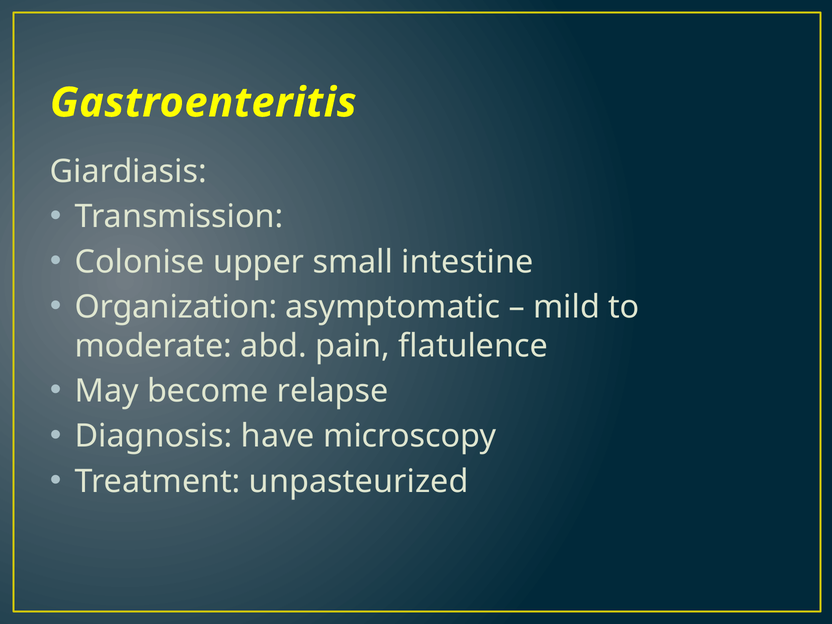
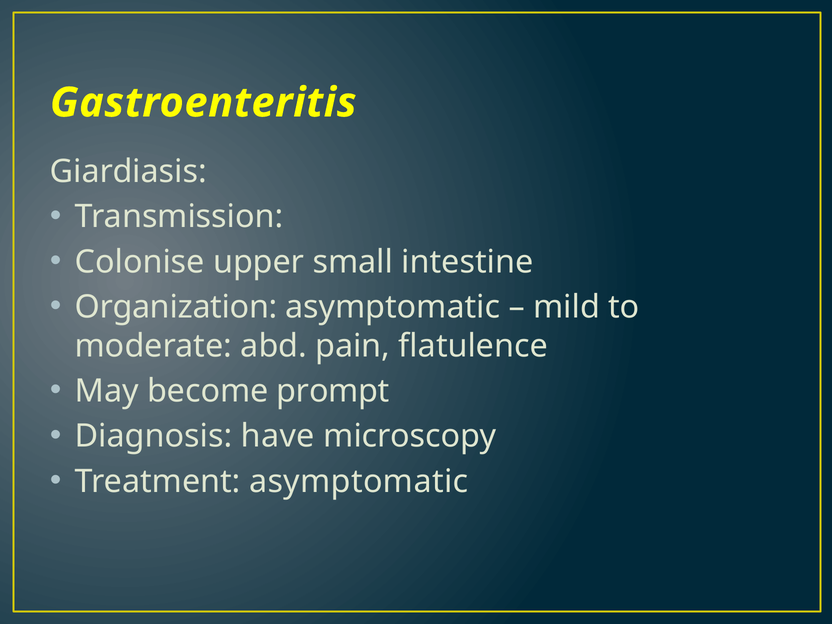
relapse: relapse -> prompt
Treatment unpasteurized: unpasteurized -> asymptomatic
